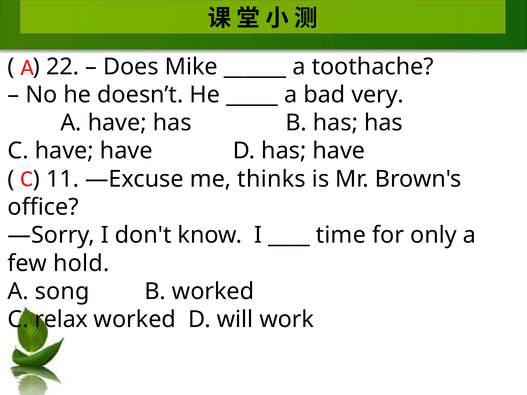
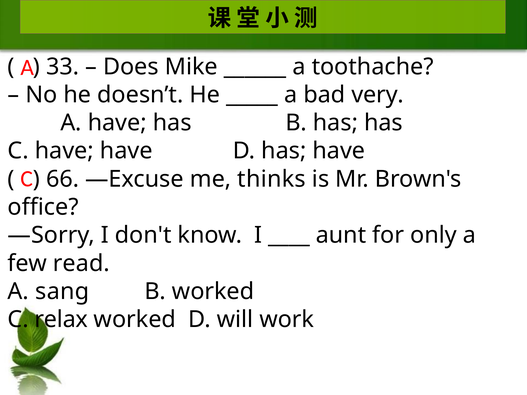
22: 22 -> 33
11: 11 -> 66
time: time -> aunt
hold: hold -> read
song: song -> sang
